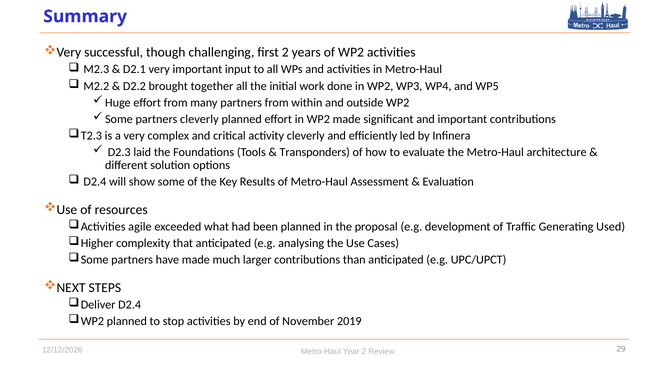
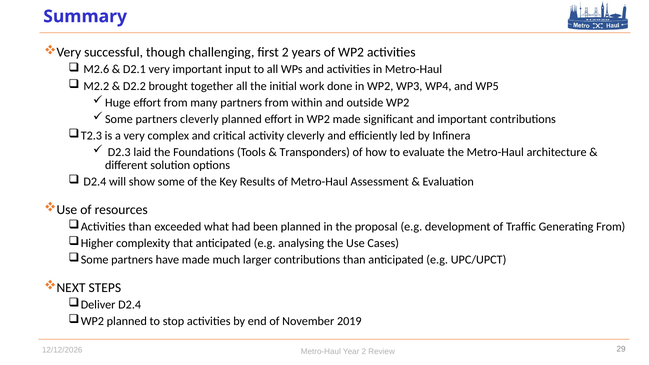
M2.3: M2.3 -> M2.6
agile at (140, 227): agile -> than
Generating Used: Used -> From
